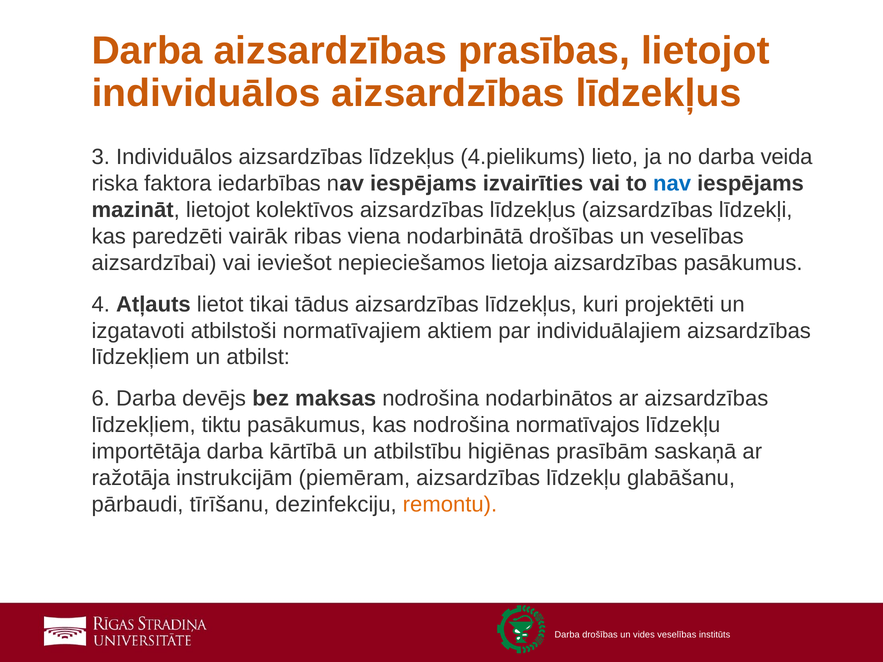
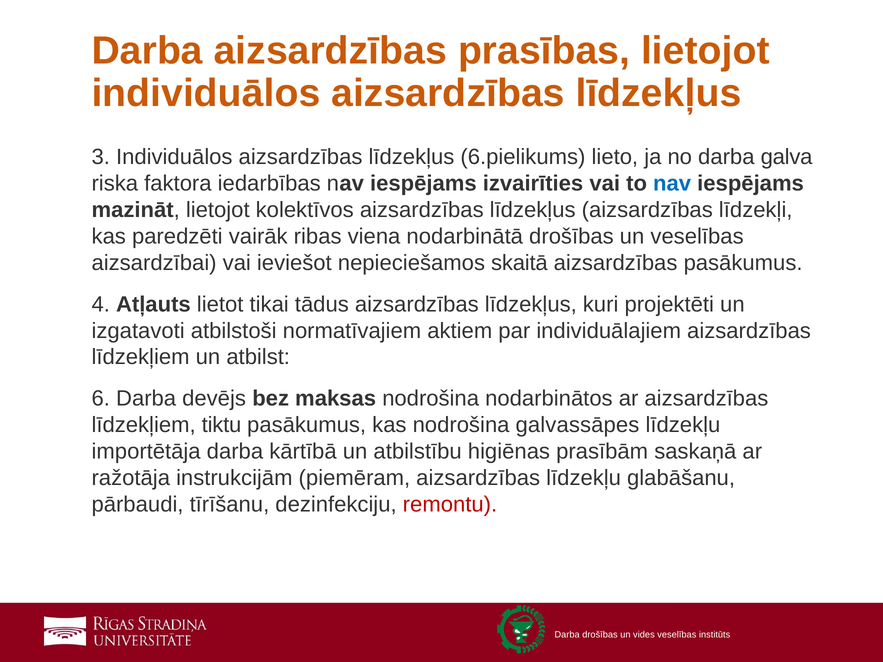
4.pielikums: 4.pielikums -> 6.pielikums
veida: veida -> galva
lietoja: lietoja -> skaitā
normatīvajos: normatīvajos -> galvassāpes
remontu colour: orange -> red
